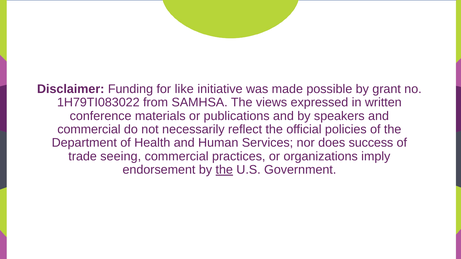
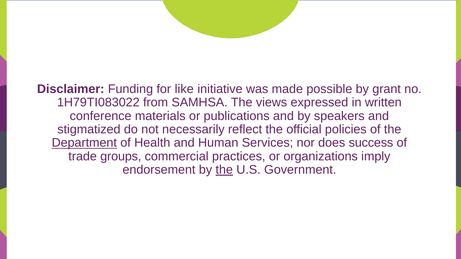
commercial at (89, 130): commercial -> stigmatized
Department underline: none -> present
seeing: seeing -> groups
